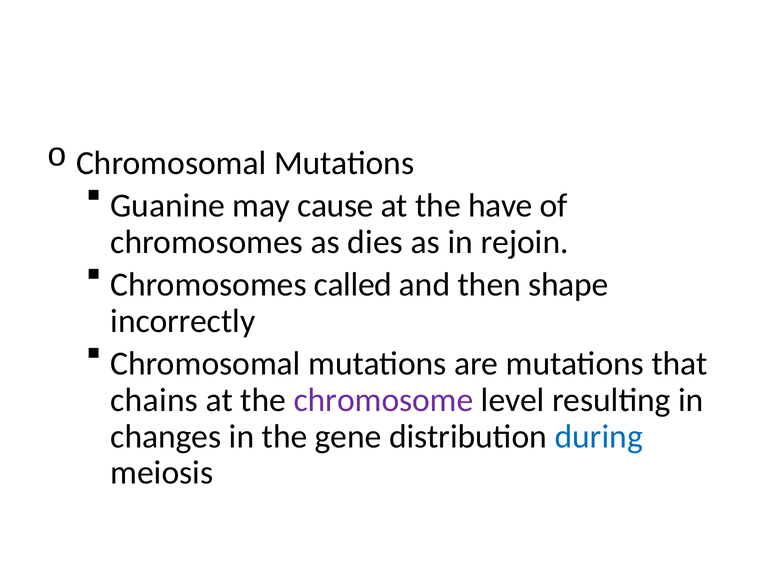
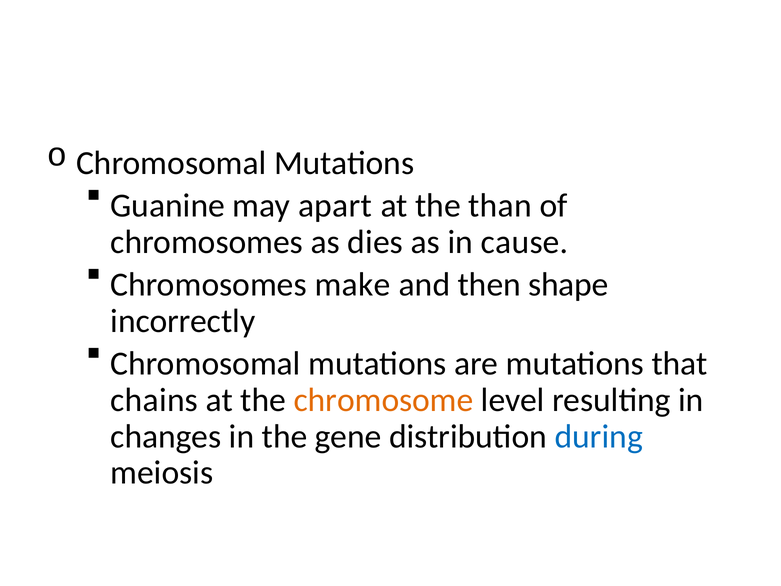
cause: cause -> apart
have: have -> than
rejoin: rejoin -> cause
called: called -> make
chromosome colour: purple -> orange
